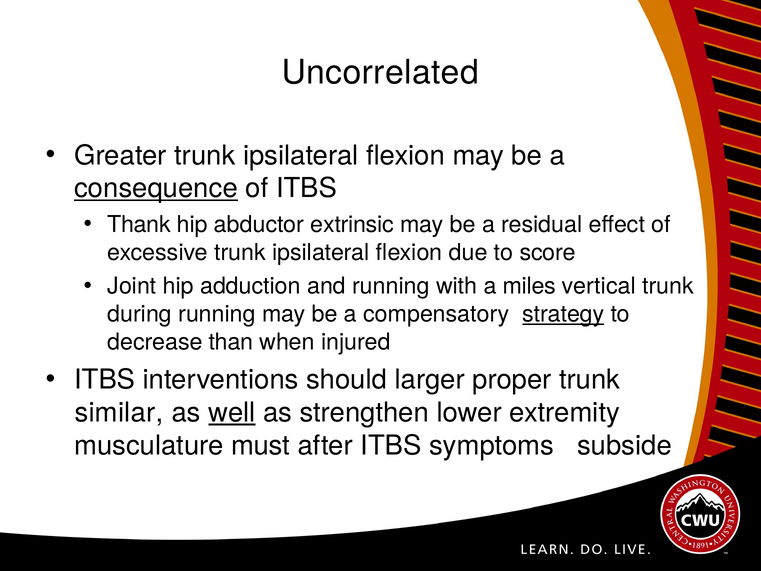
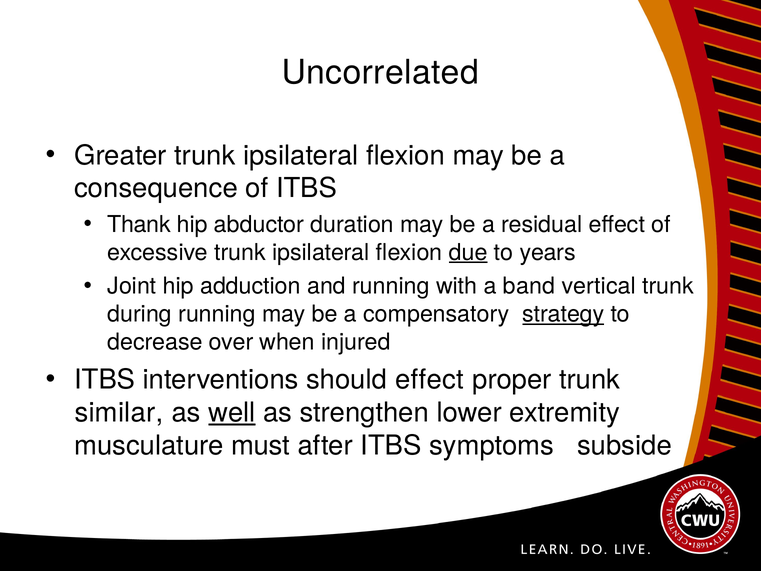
consequence underline: present -> none
extrinsic: extrinsic -> duration
due underline: none -> present
score: score -> years
miles: miles -> band
than: than -> over
should larger: larger -> effect
